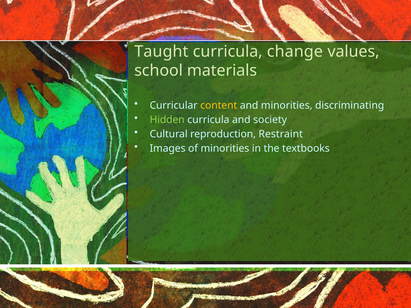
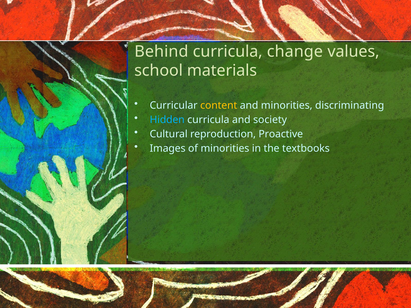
Taught: Taught -> Behind
Hidden colour: light green -> light blue
Restraint: Restraint -> Proactive
